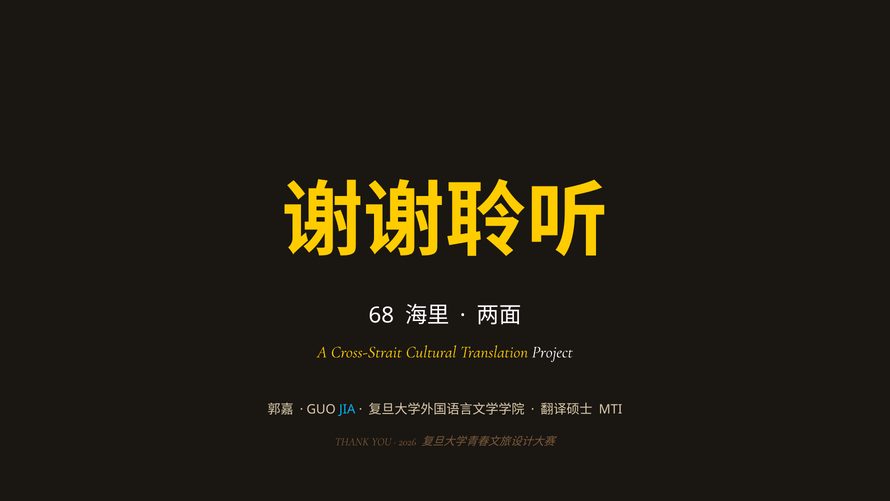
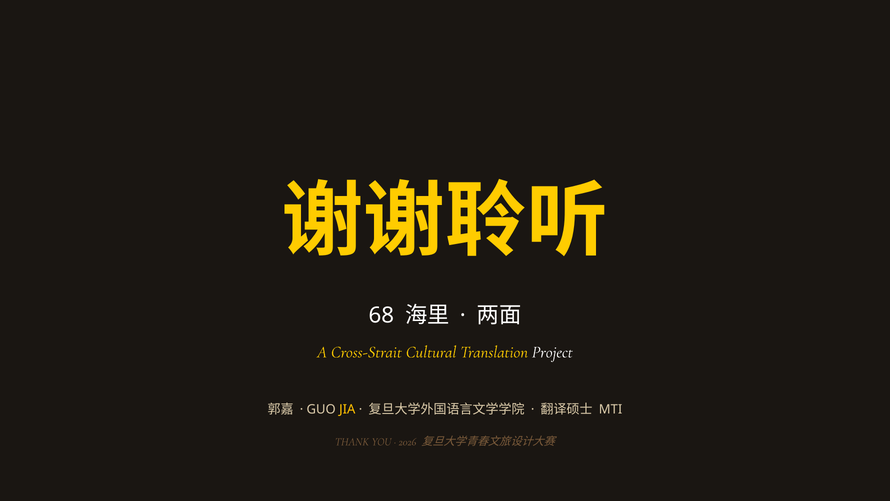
JIA colour: light blue -> yellow
